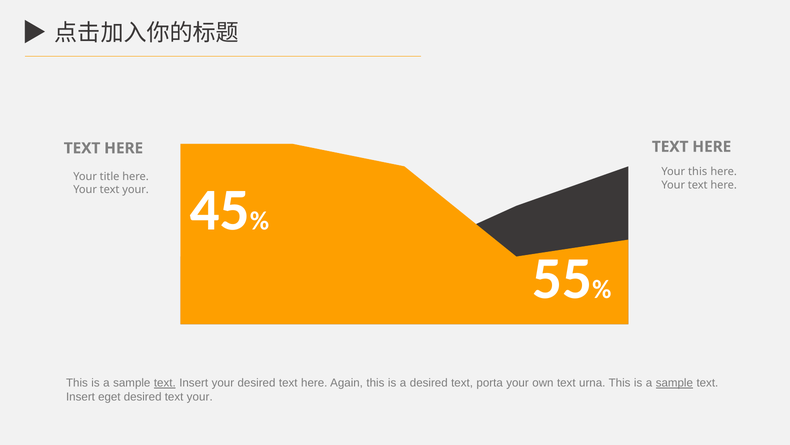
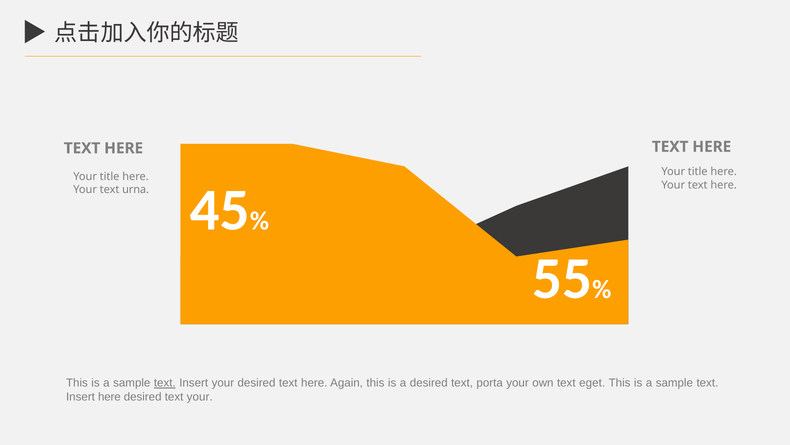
this at (698, 172): this -> title
Your text your: your -> urna
urna: urna -> eget
sample at (674, 383) underline: present -> none
Insert eget: eget -> here
